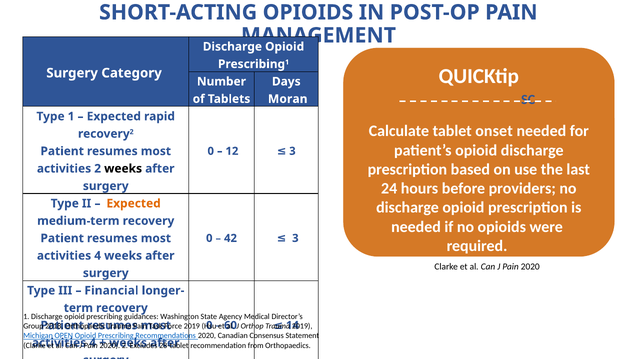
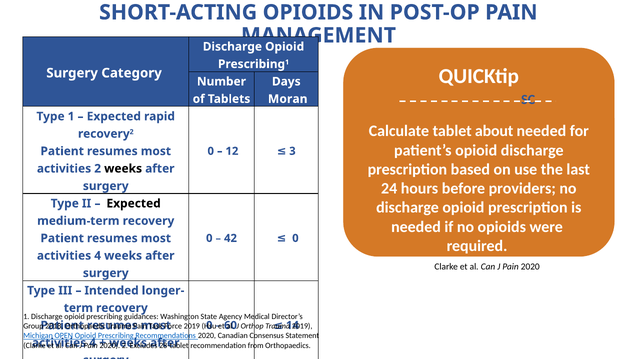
onset: onset -> about
Expected at (134, 203) colour: orange -> black
3 at (295, 238): 3 -> 0
Financial: Financial -> Intended
